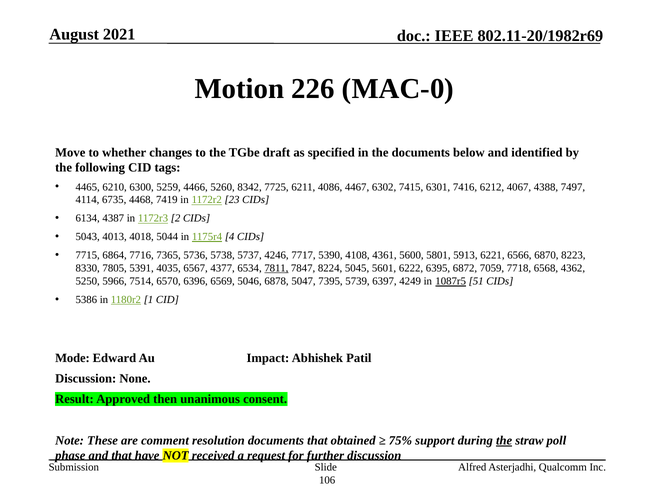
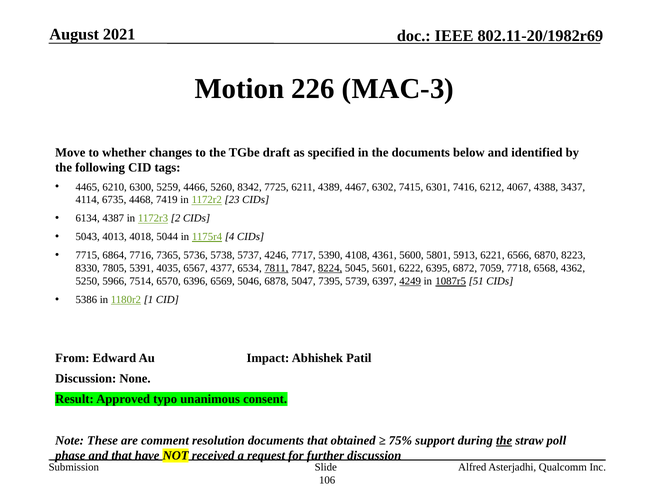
MAC-0: MAC-0 -> MAC-3
4086: 4086 -> 4389
7497: 7497 -> 3437
8224 underline: none -> present
4249 underline: none -> present
Mode: Mode -> From
then: then -> typo
